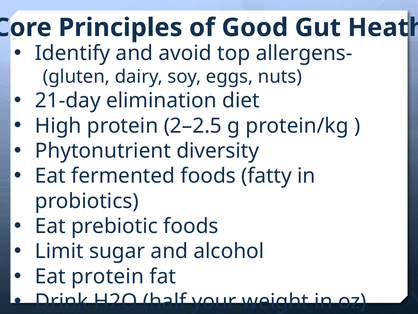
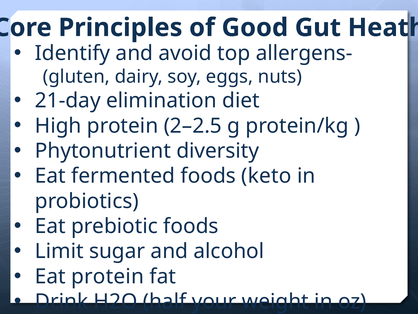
fatty: fatty -> keto
